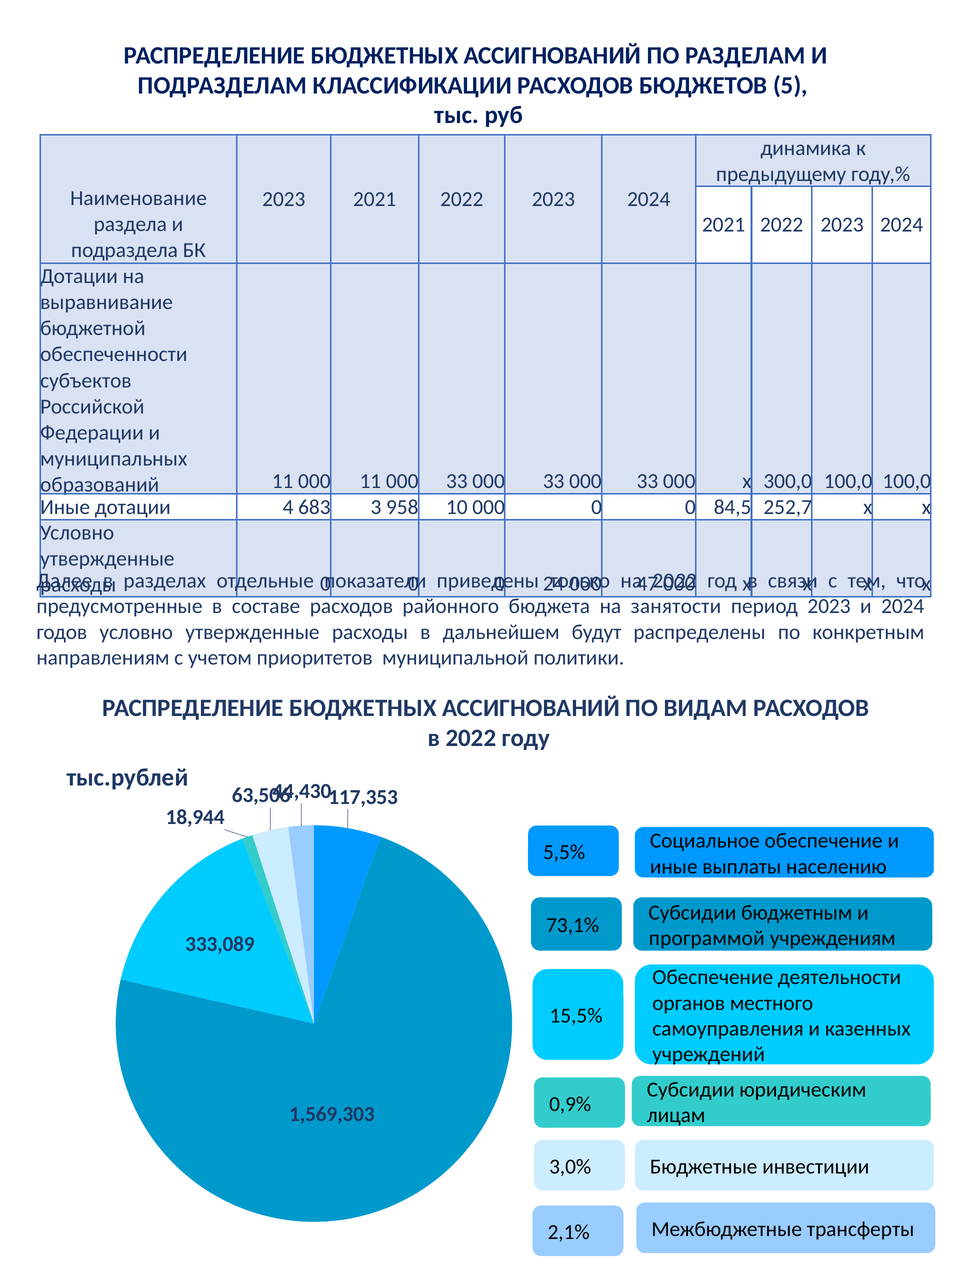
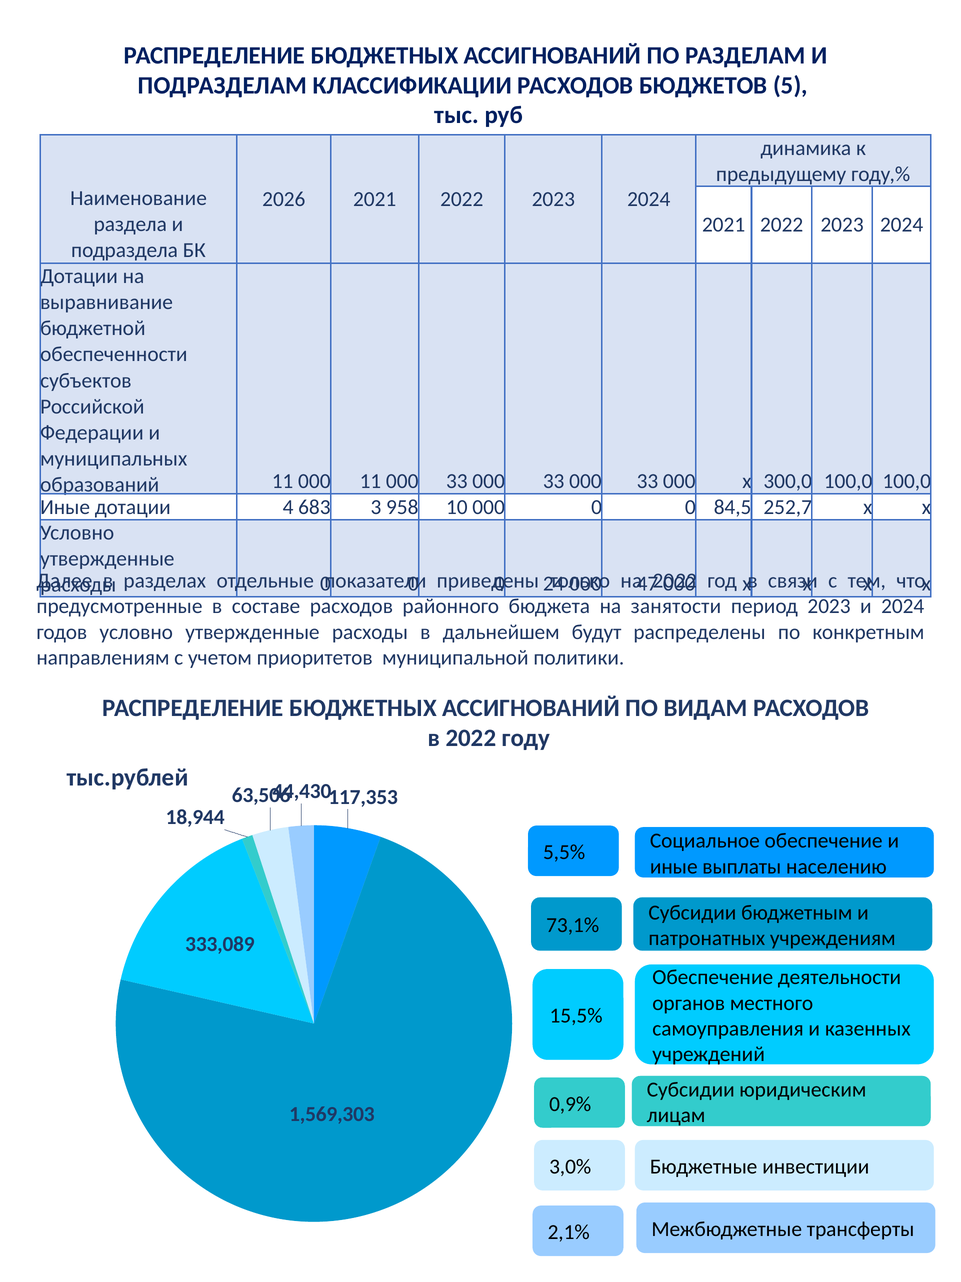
2023 at (284, 199): 2023 -> 2026
программой: программой -> патронатных
